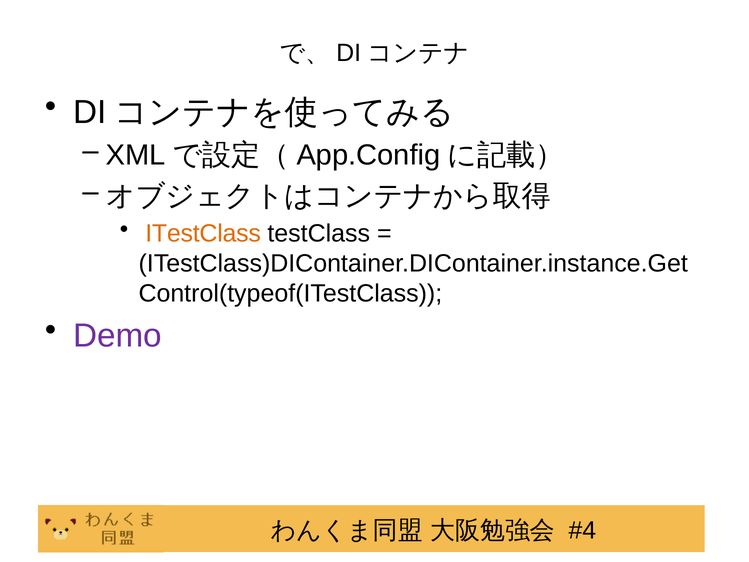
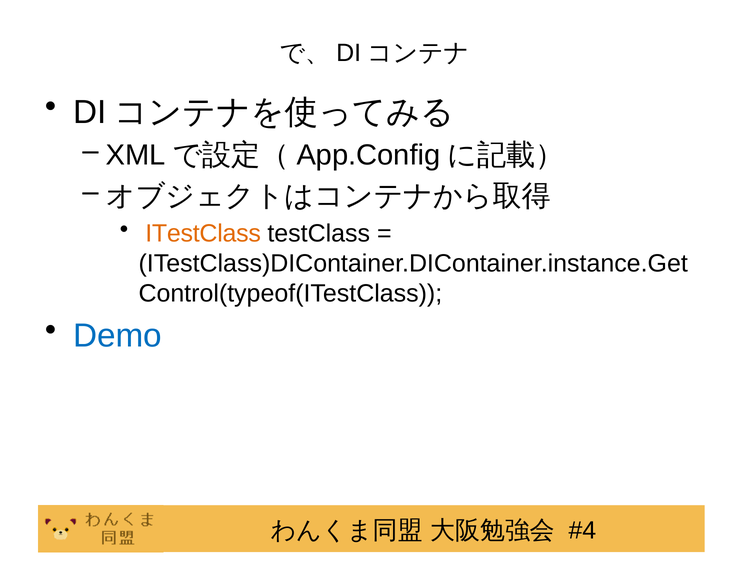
Demo colour: purple -> blue
